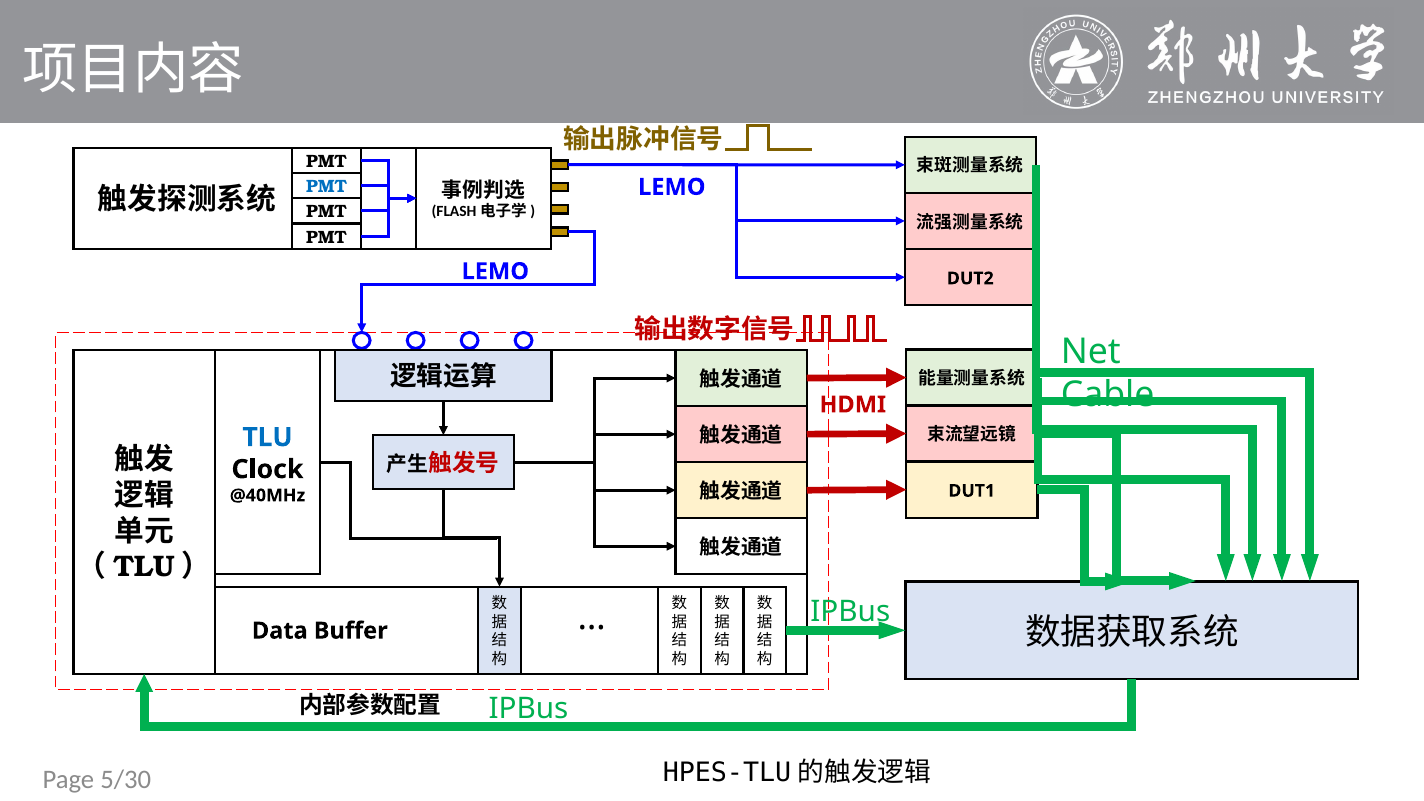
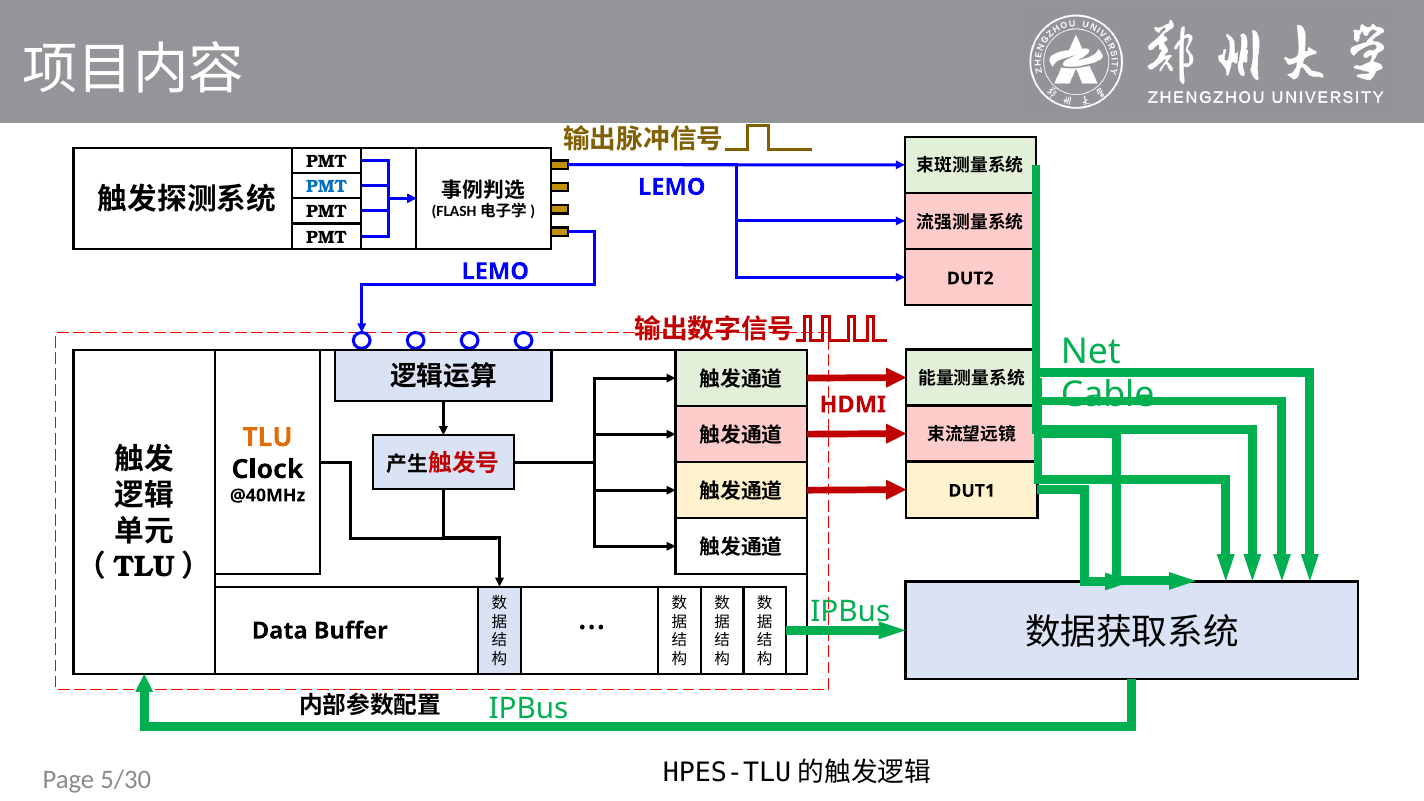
TLU colour: blue -> orange
